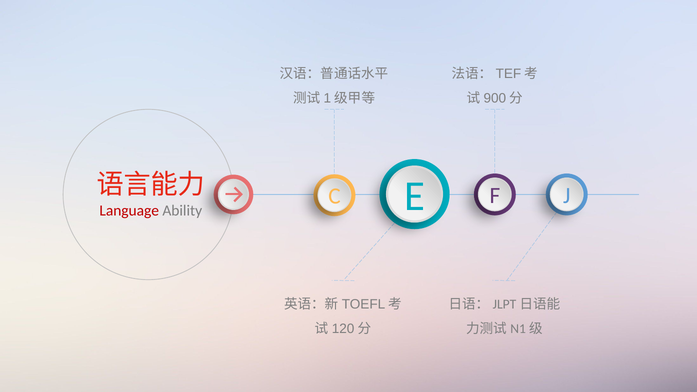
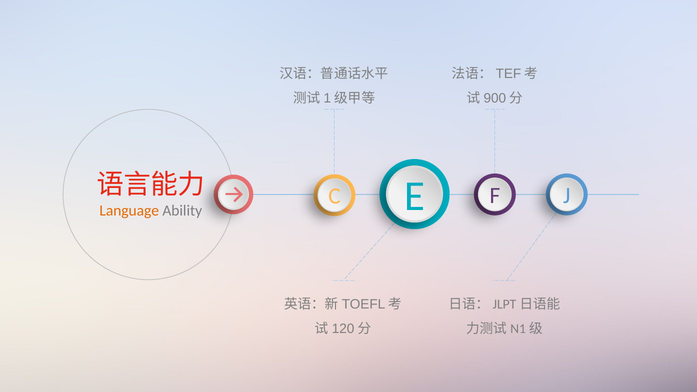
Language colour: red -> orange
